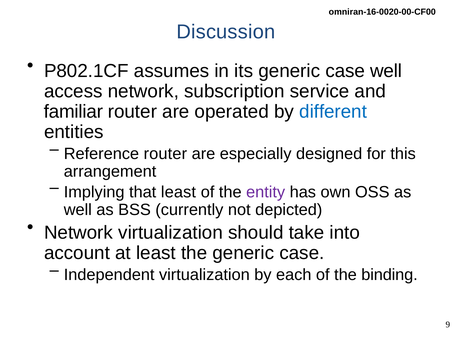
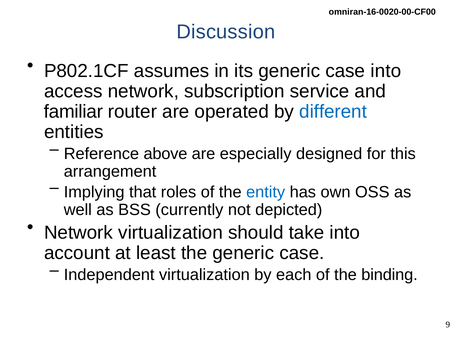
case well: well -> into
Reference router: router -> above
that least: least -> roles
entity colour: purple -> blue
